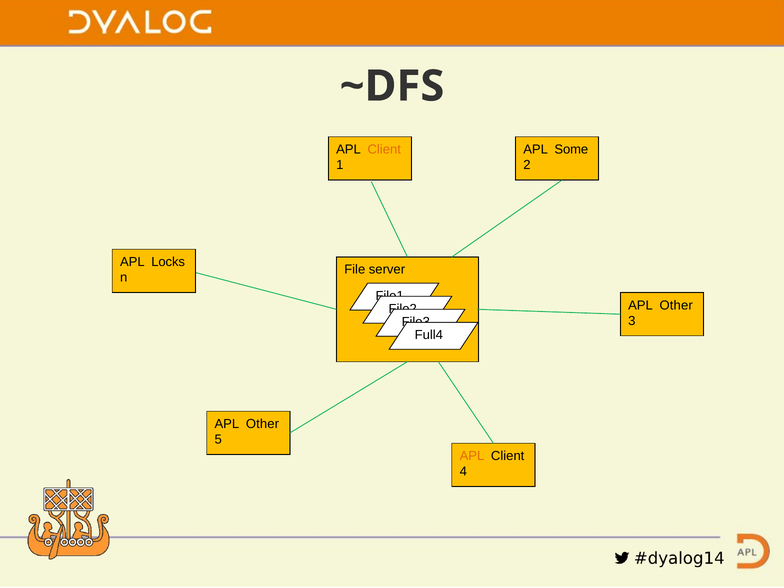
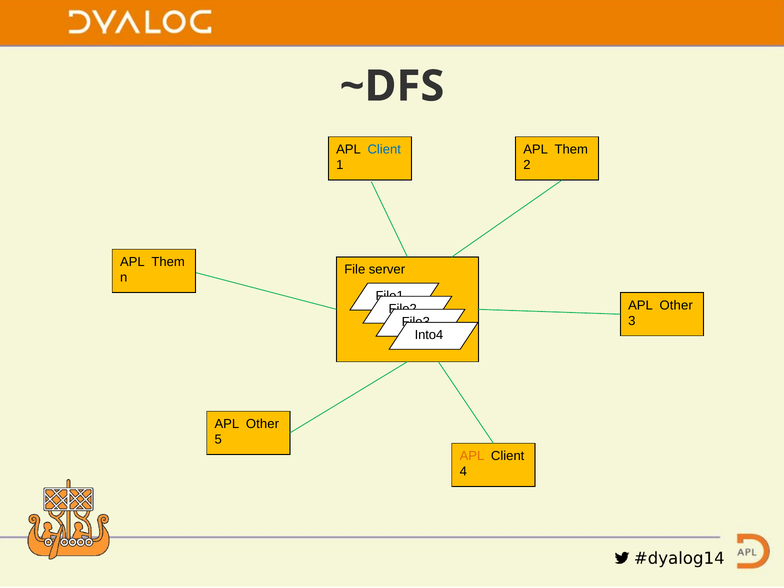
Client at (384, 149) colour: orange -> blue
Some at (571, 149): Some -> Them
Locks at (168, 262): Locks -> Them
Full4: Full4 -> Into4
